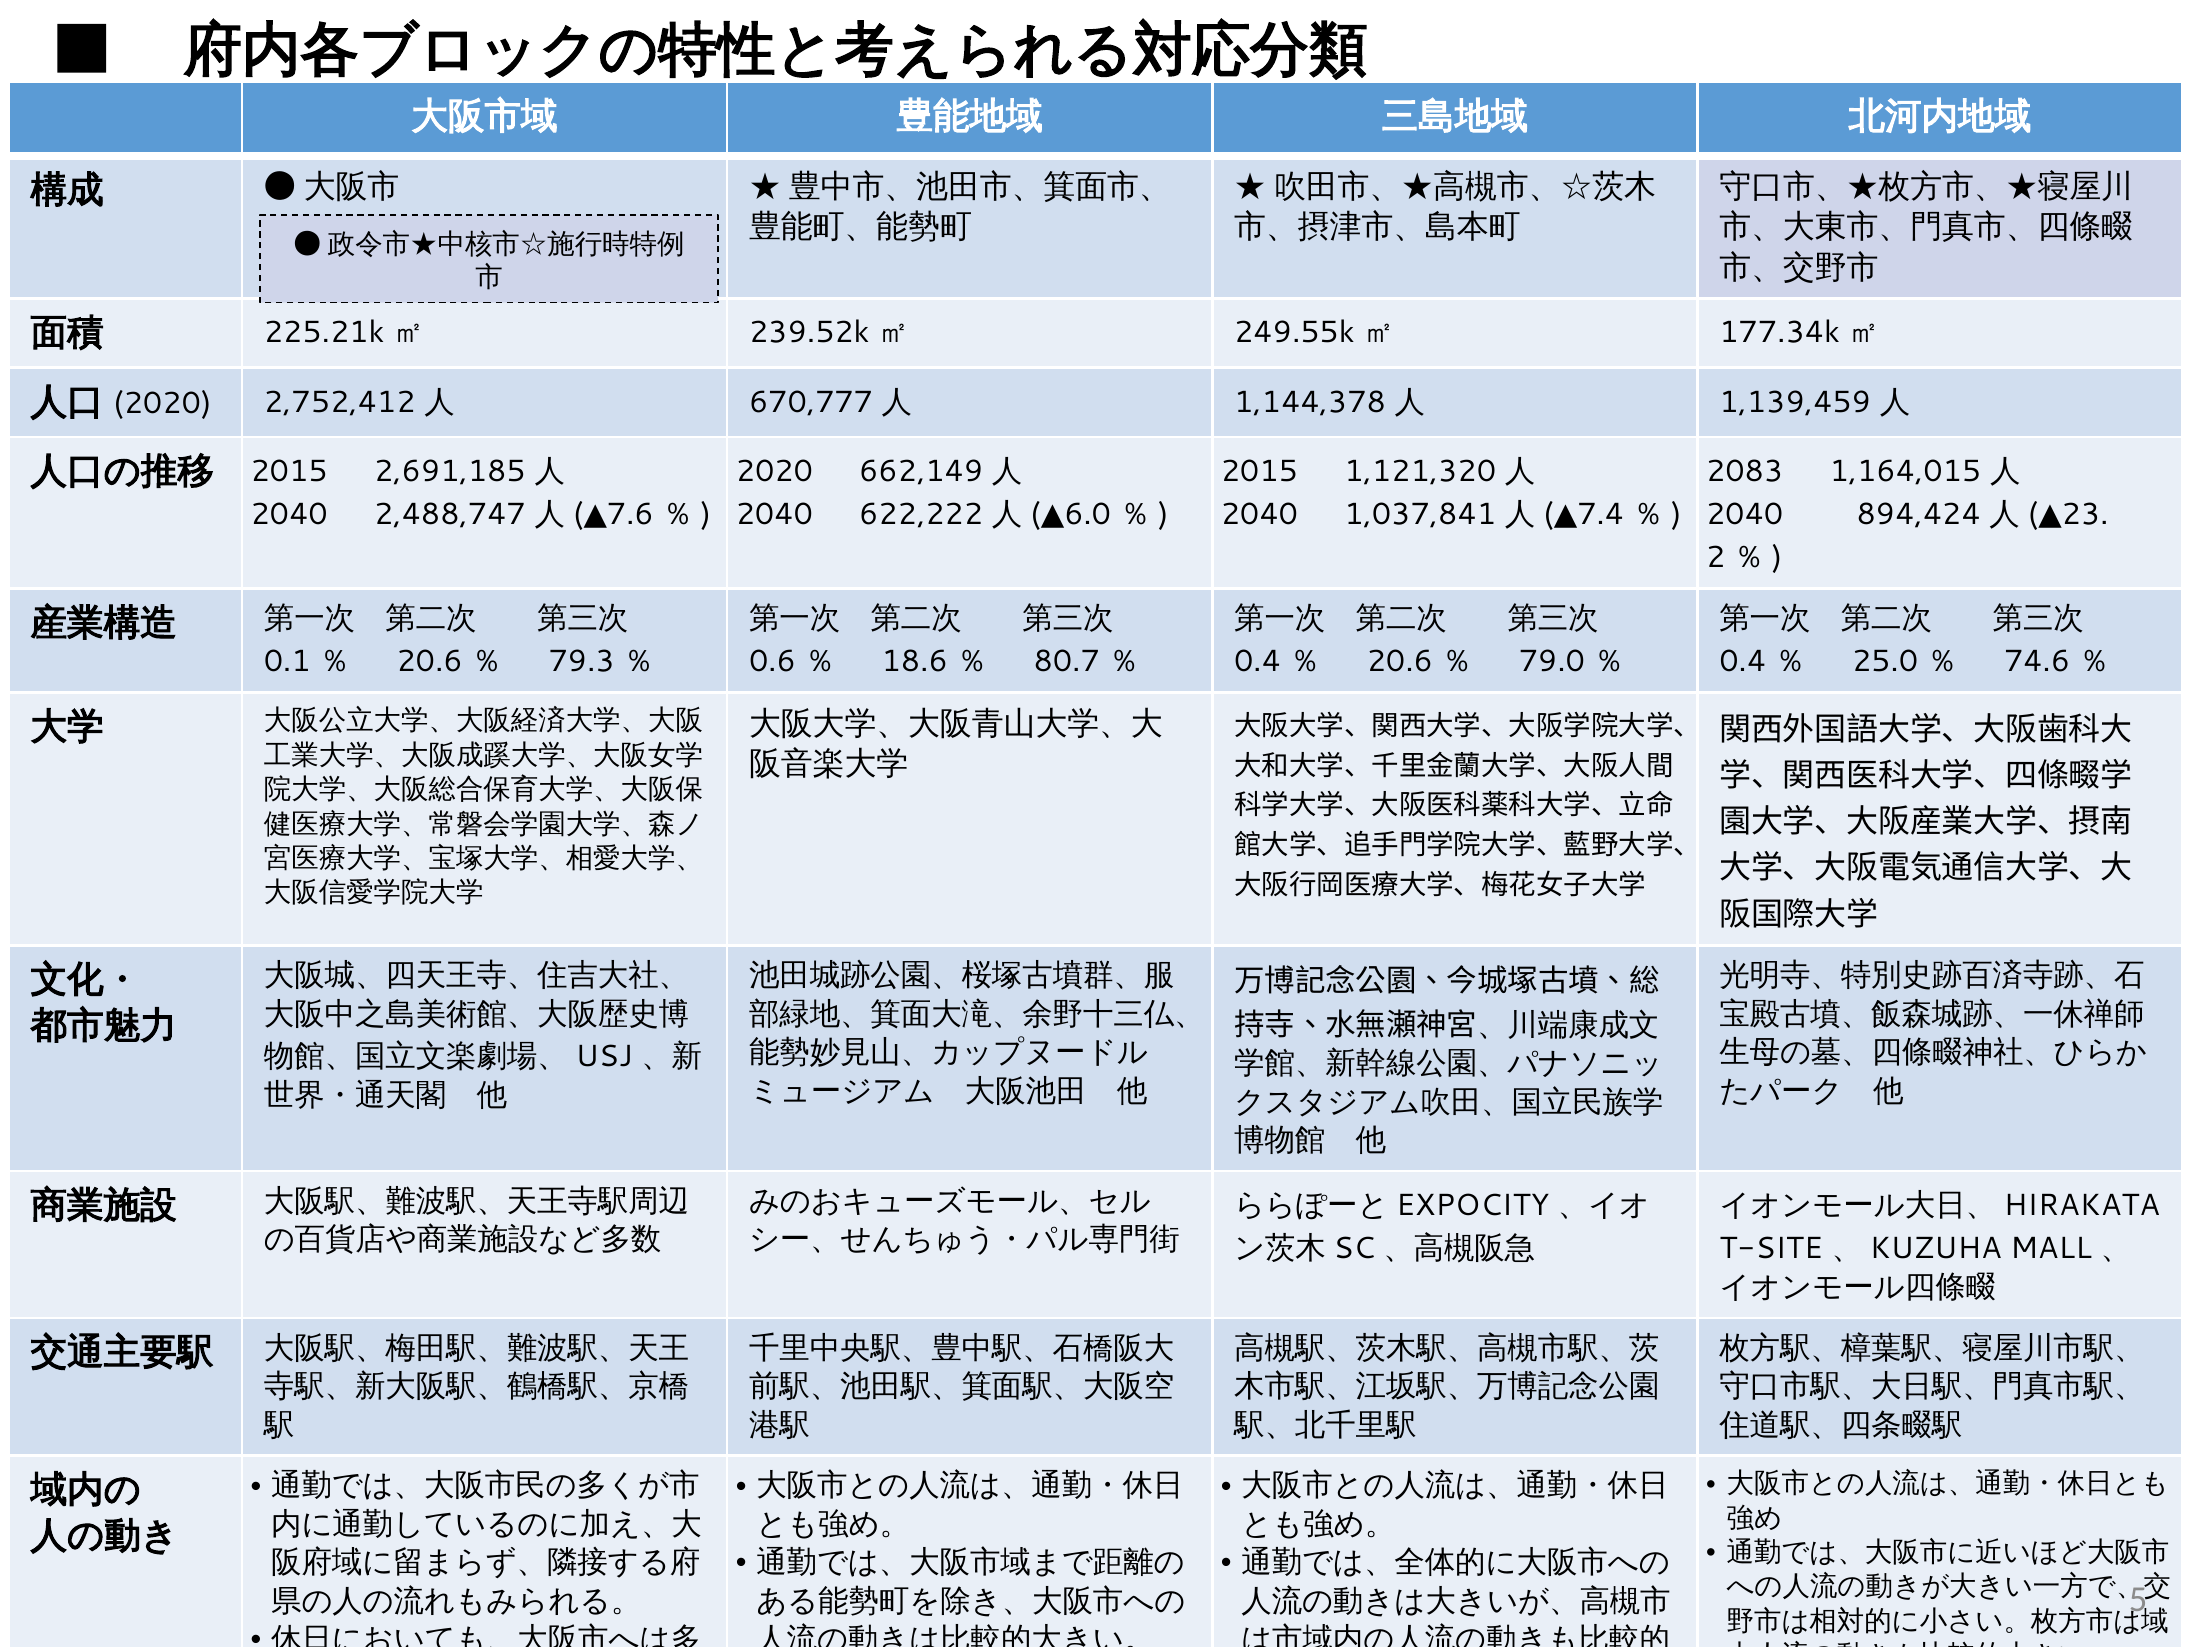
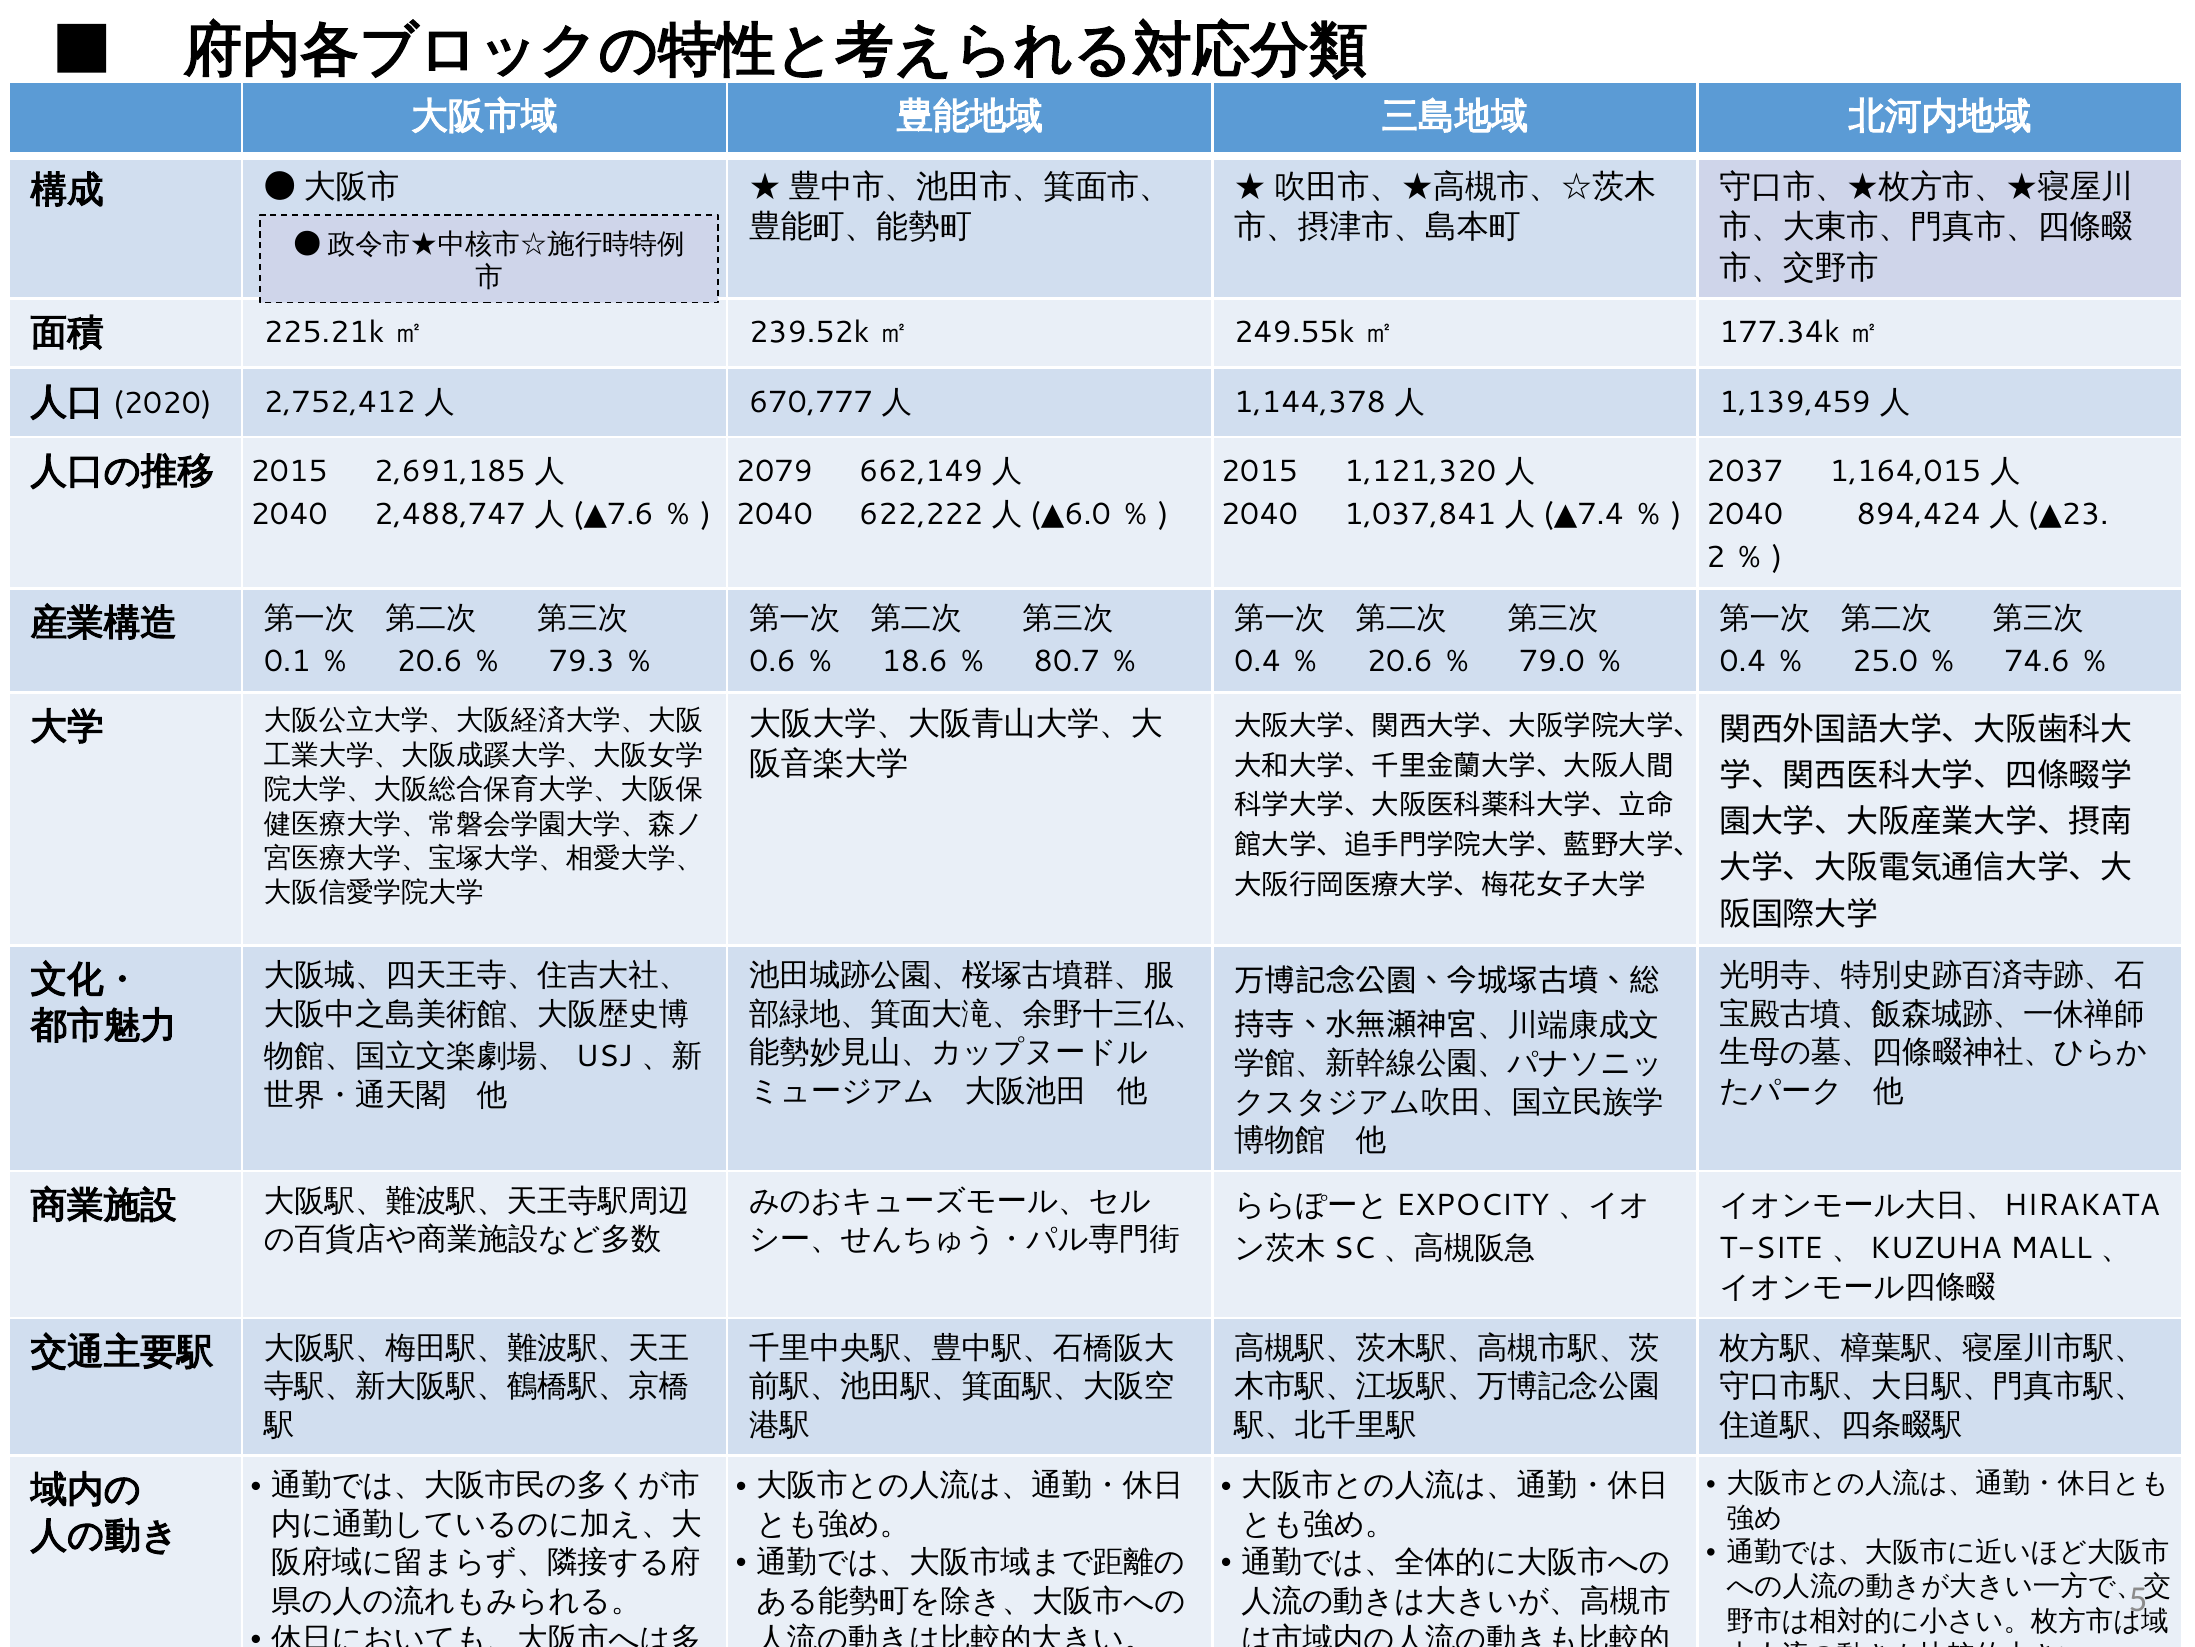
2020 at (774, 471): 2020 -> 2079
2083: 2083 -> 2037
